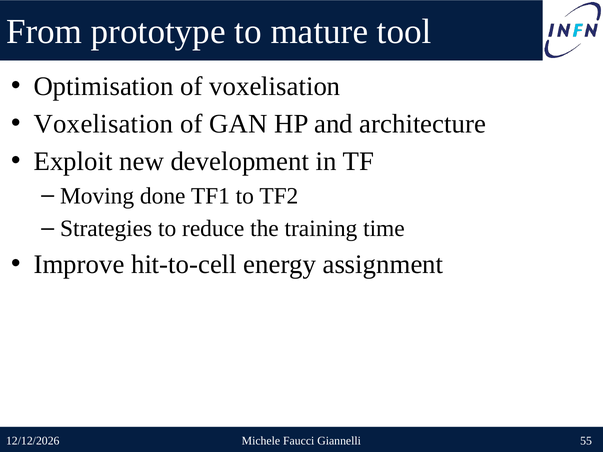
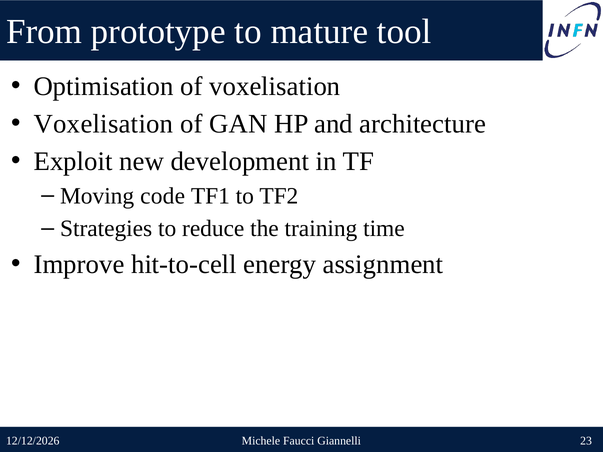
done: done -> code
55: 55 -> 23
